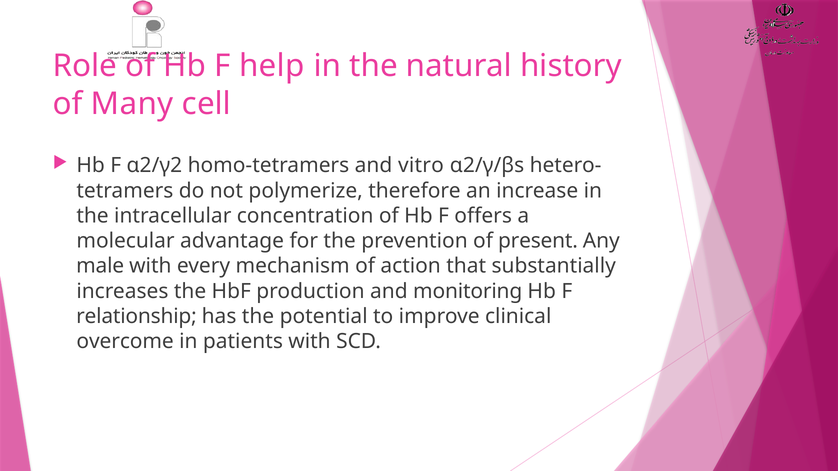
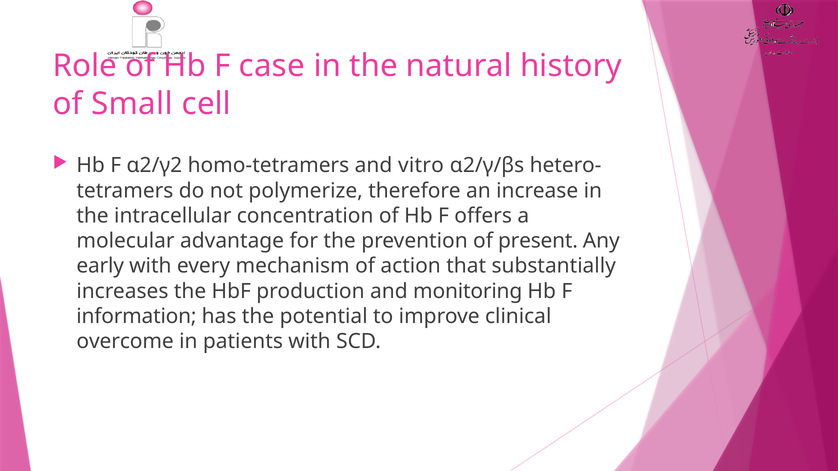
help: help -> case
Many: Many -> Small
male: male -> early
relationship: relationship -> information
